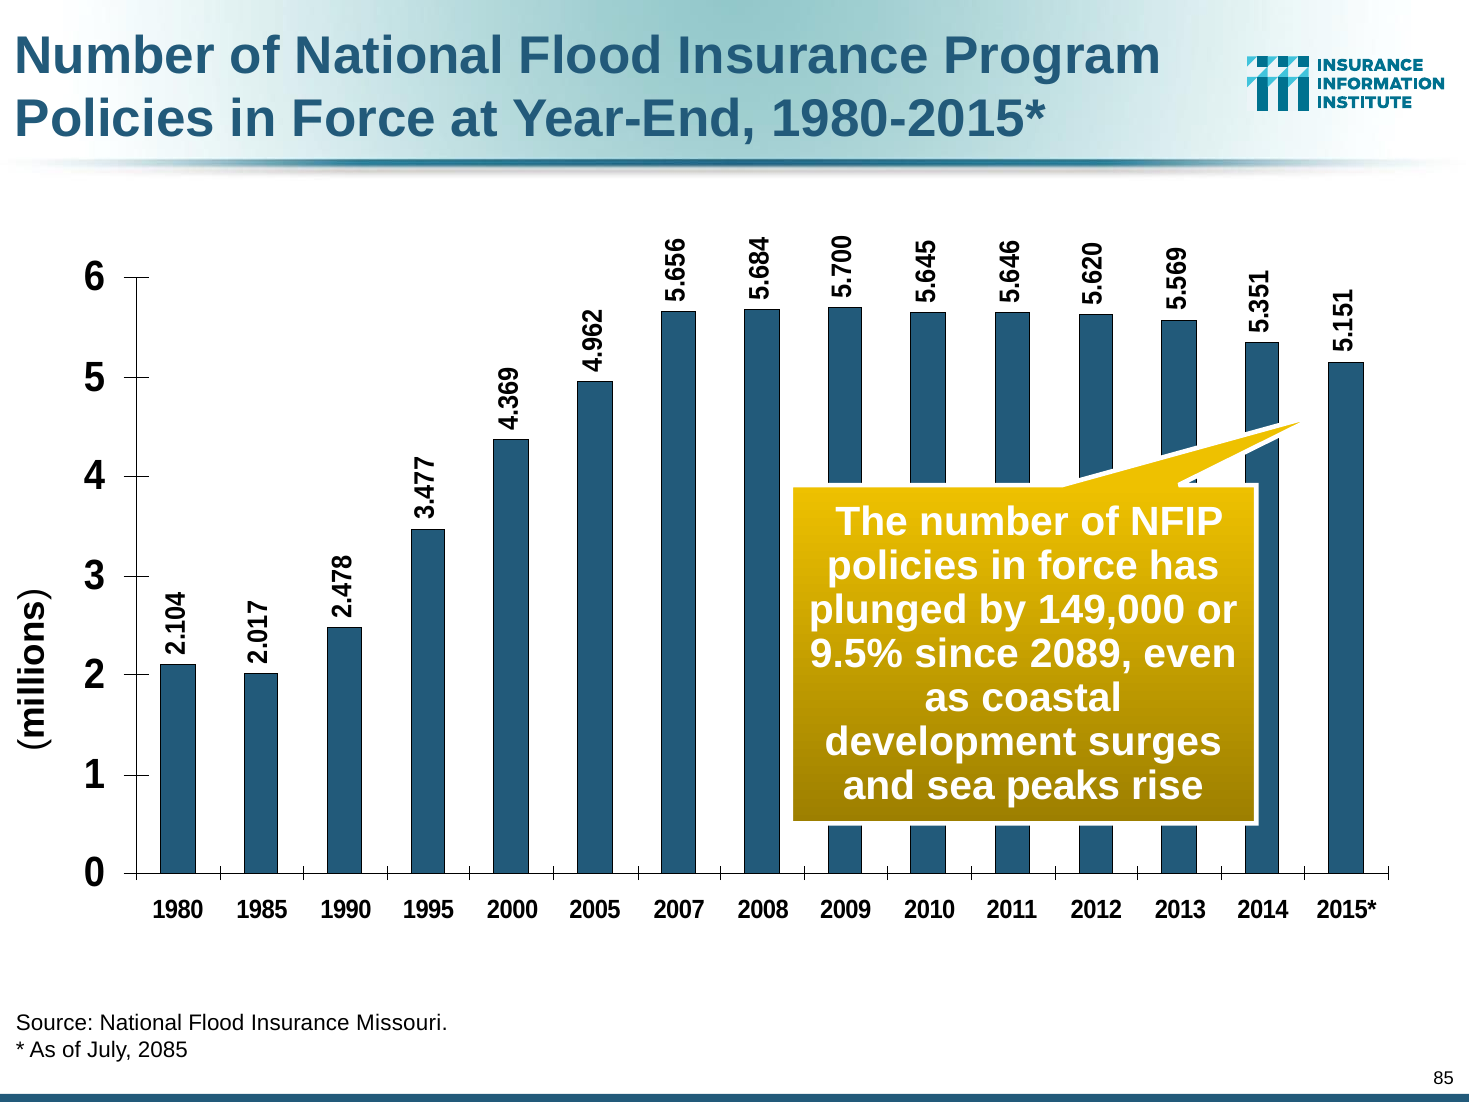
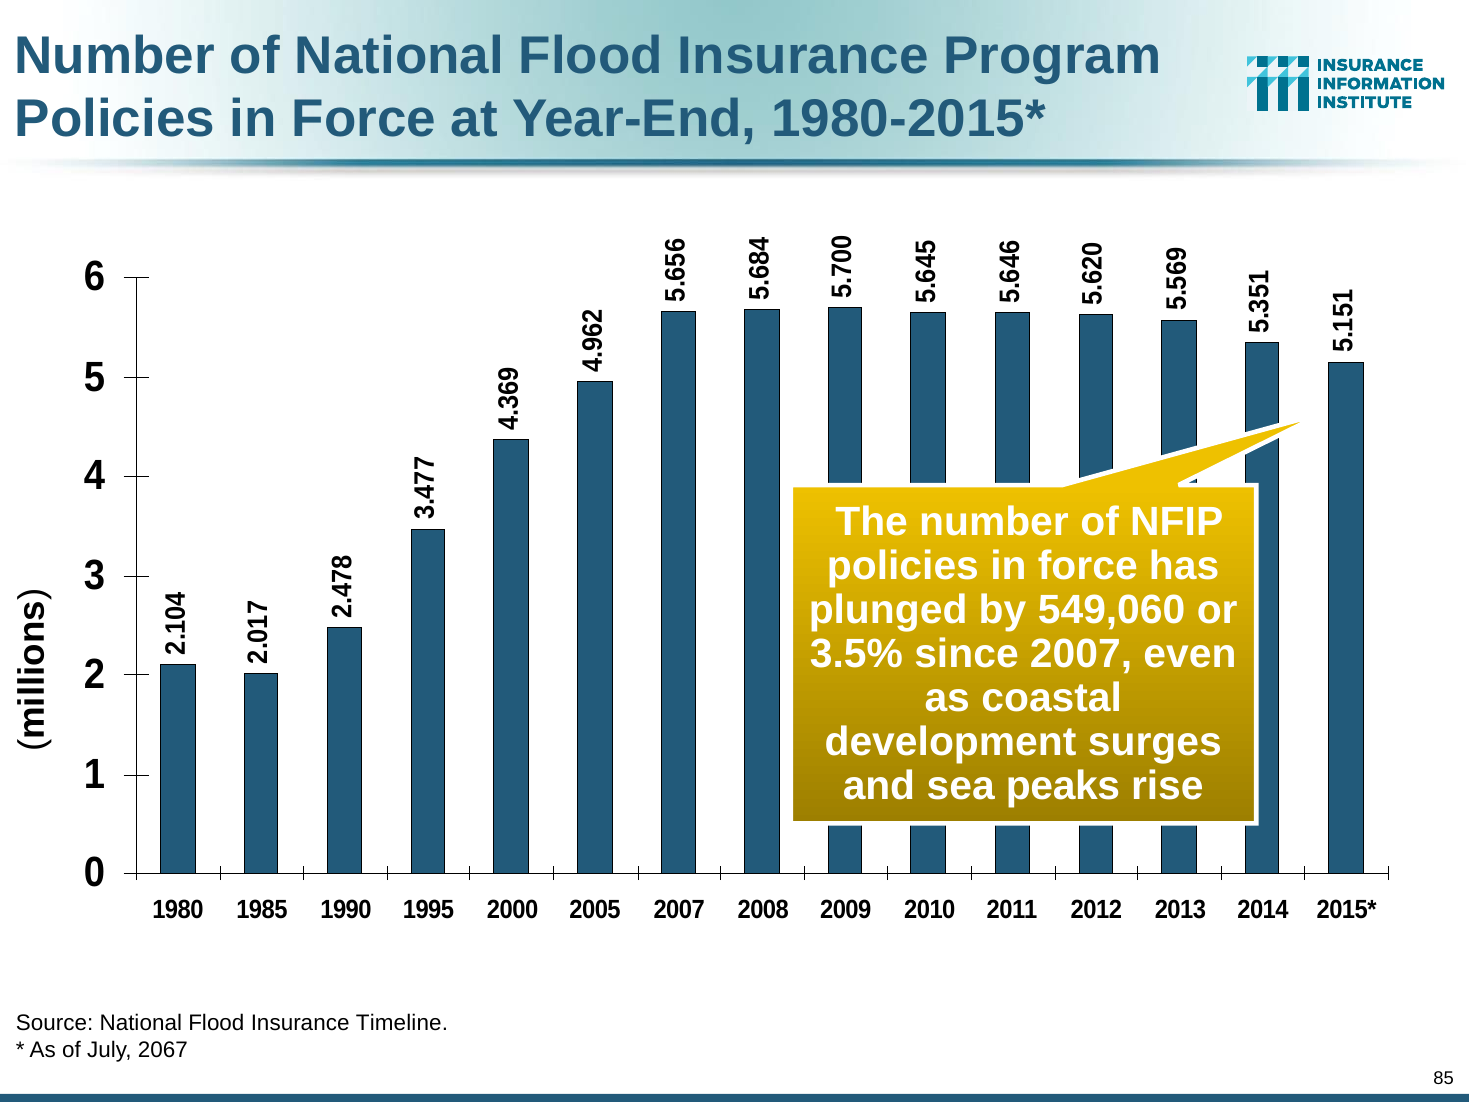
149,000: 149,000 -> 549,060
9.5%: 9.5% -> 3.5%
since 2089: 2089 -> 2007
Missouri: Missouri -> Timeline
2085: 2085 -> 2067
